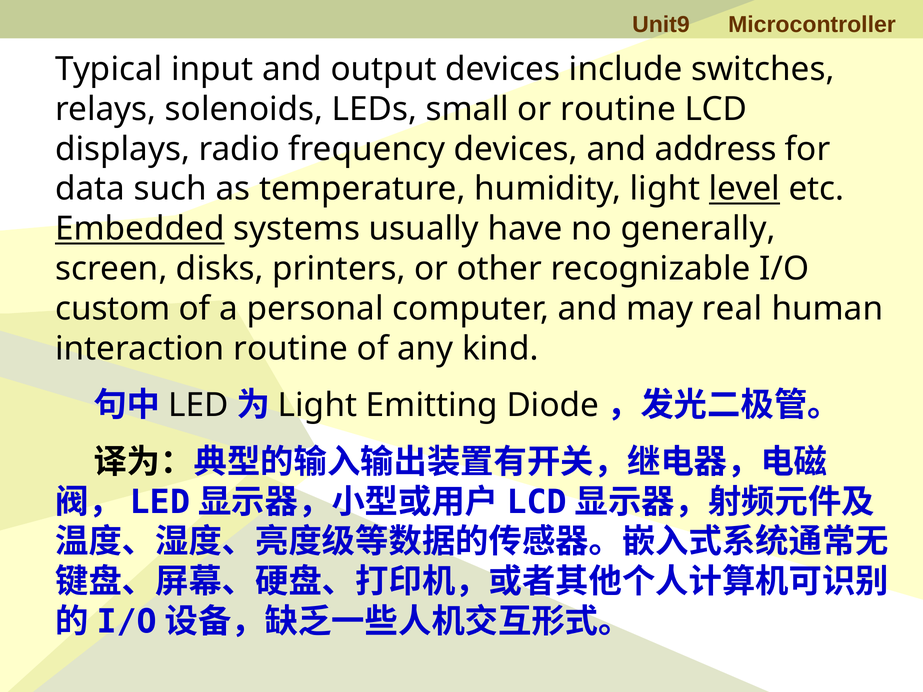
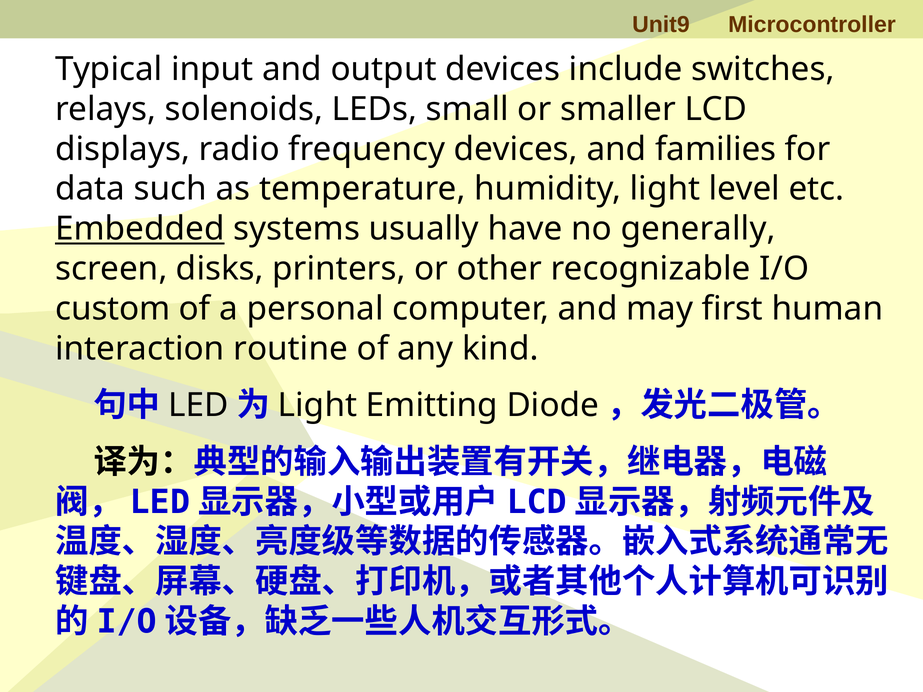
or routine: routine -> smaller
address: address -> families
level underline: present -> none
real: real -> first
